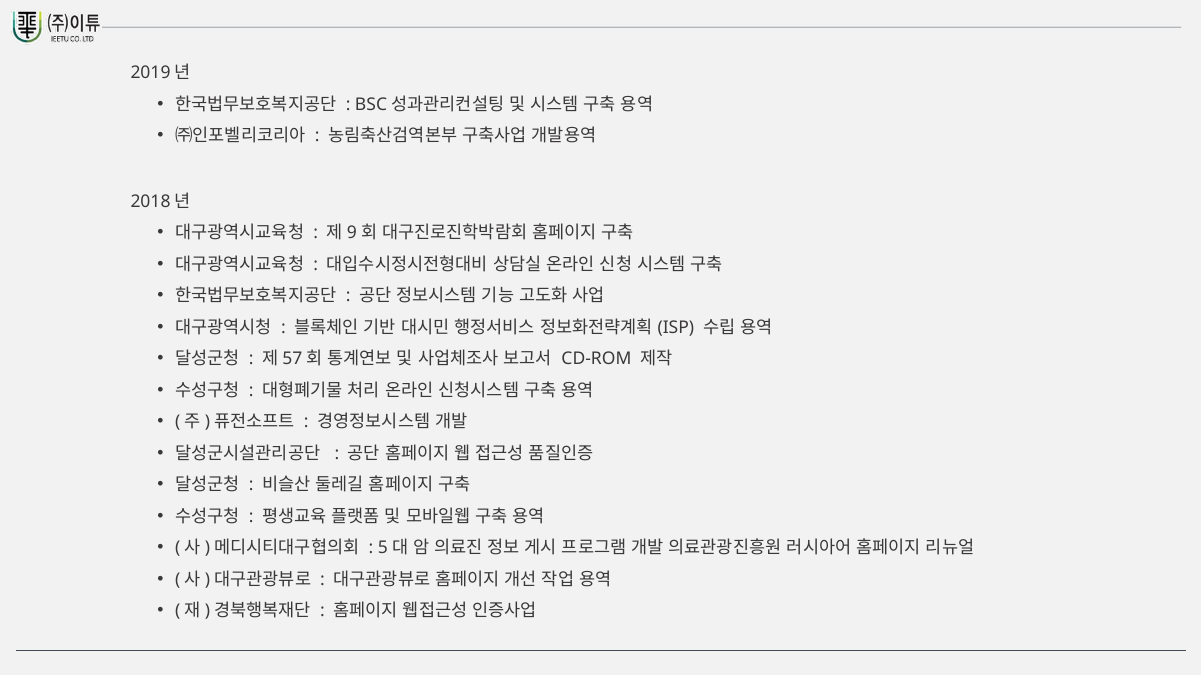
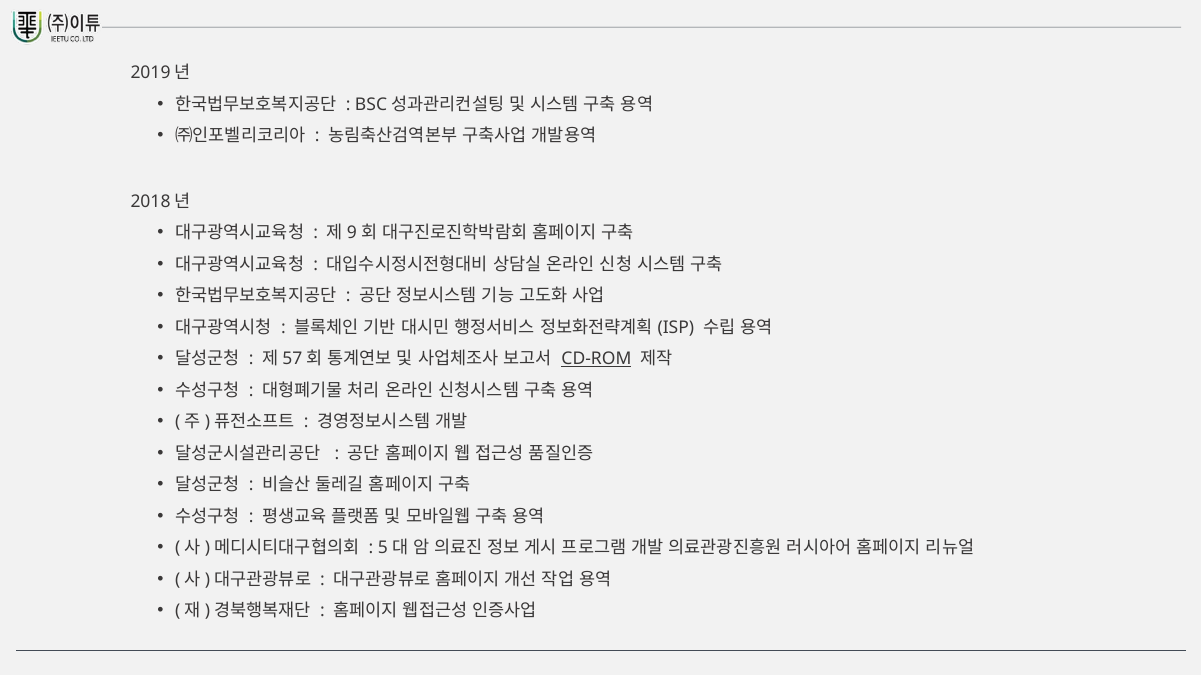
CD-ROM underline: none -> present
